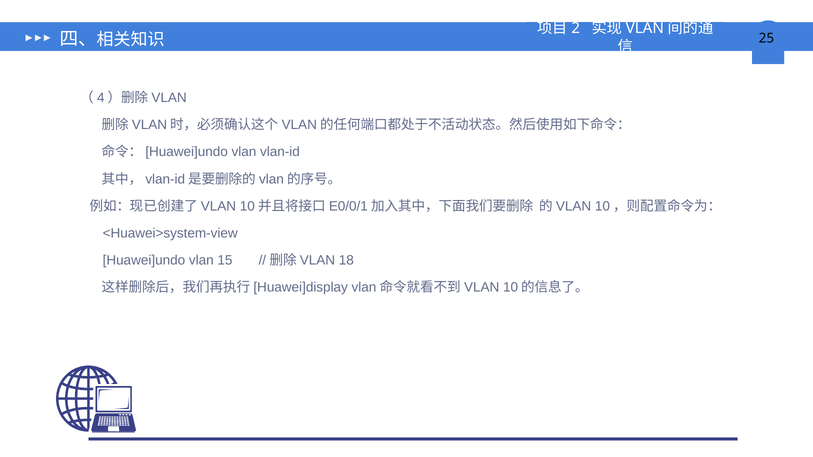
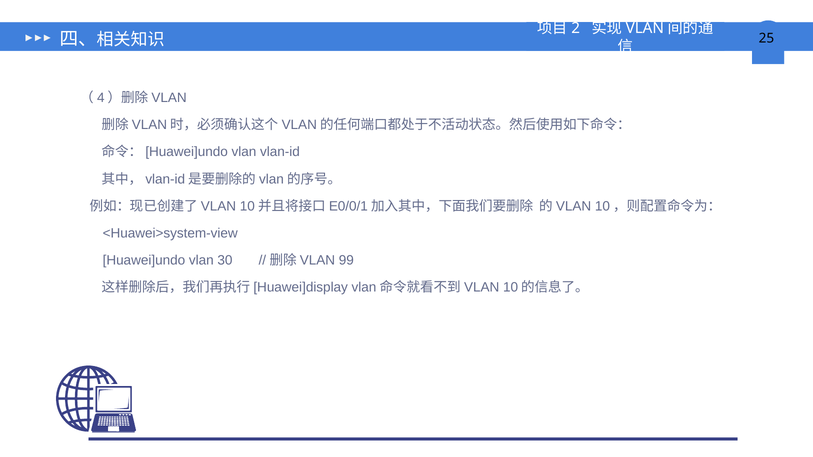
15: 15 -> 30
18: 18 -> 99
